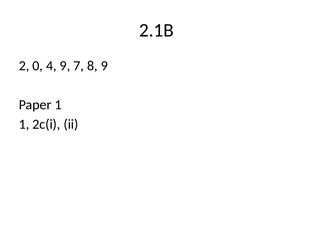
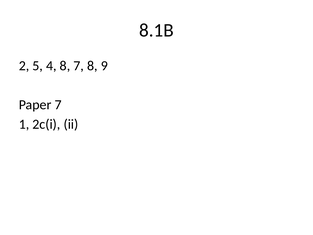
2.1B: 2.1B -> 8.1B
0: 0 -> 5
4 9: 9 -> 8
Paper 1: 1 -> 7
